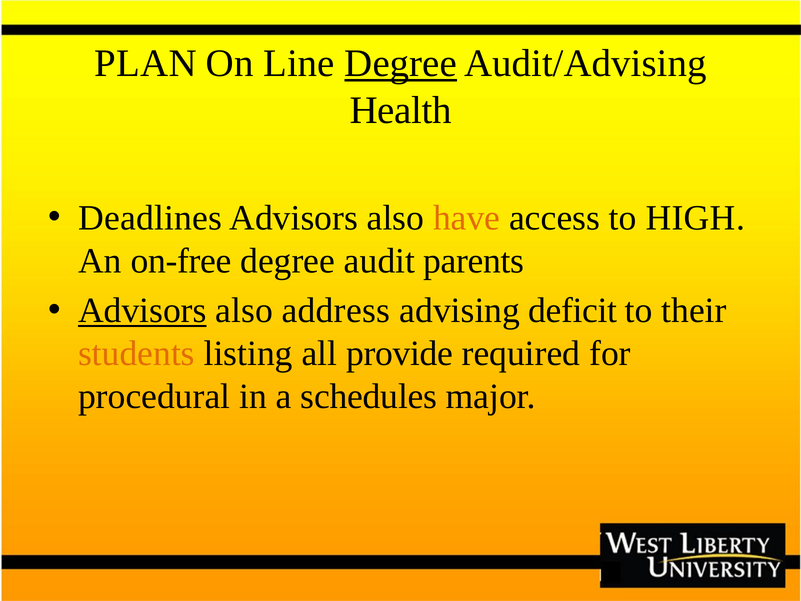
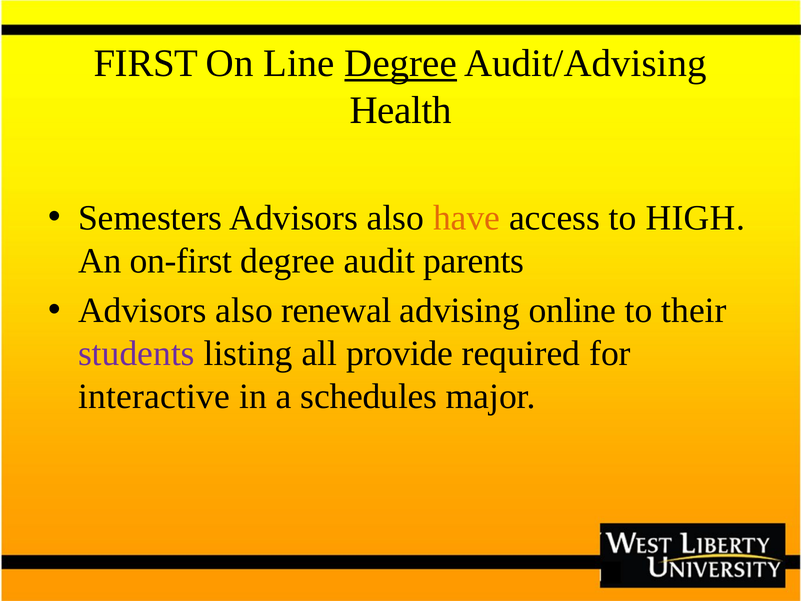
PLAN: PLAN -> FIRST
Deadlines: Deadlines -> Semesters
on-free: on-free -> on-first
Advisors at (142, 311) underline: present -> none
address: address -> renewal
deficit: deficit -> online
students colour: orange -> purple
procedural: procedural -> interactive
